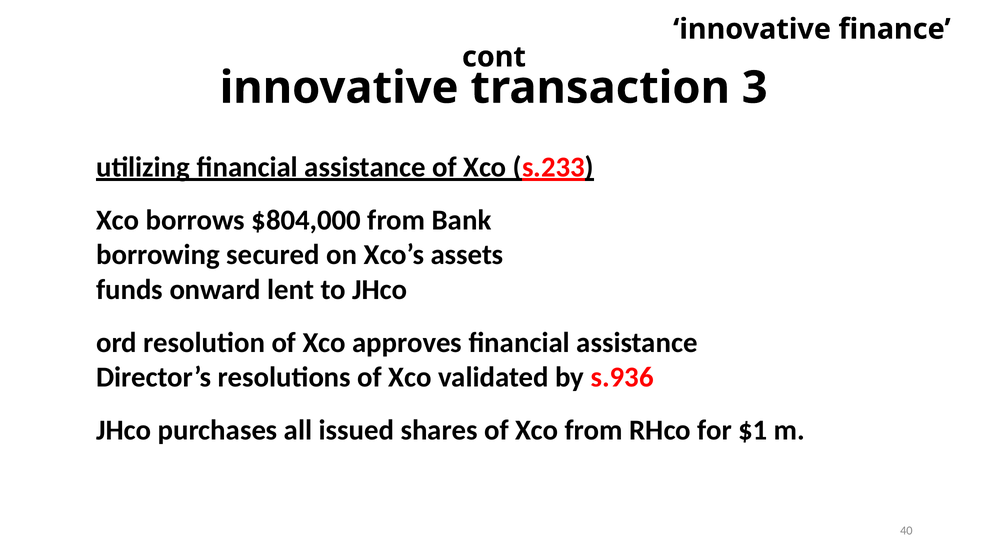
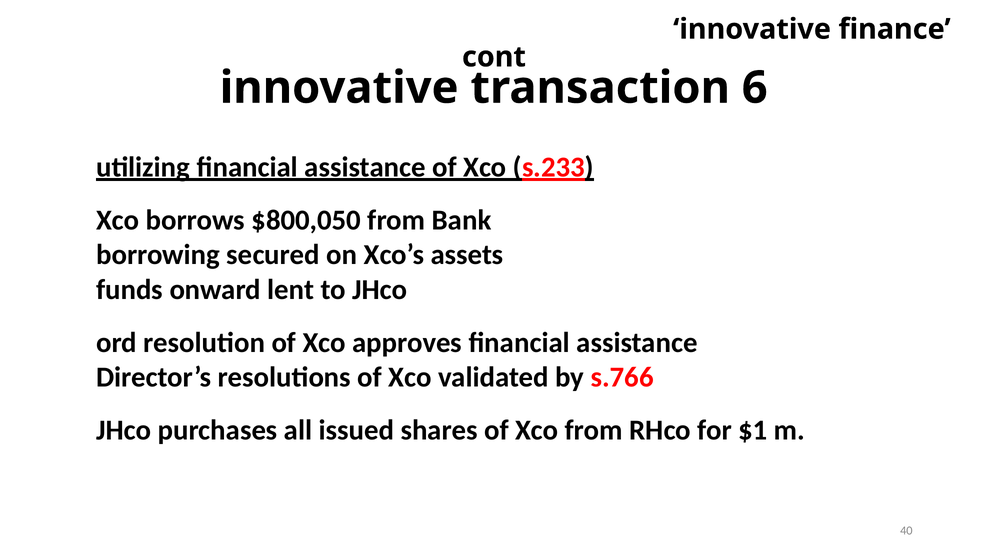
3: 3 -> 6
$804,000: $804,000 -> $800,050
s.936: s.936 -> s.766
